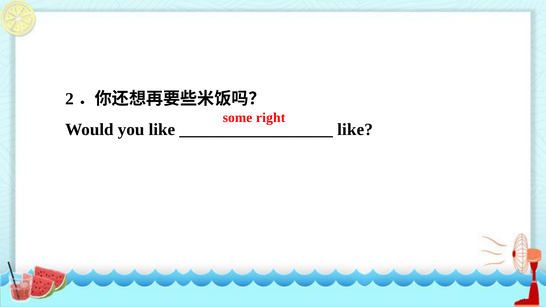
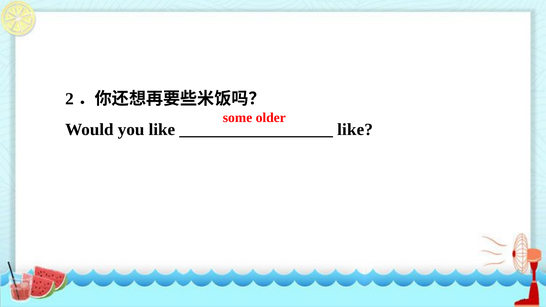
right: right -> older
